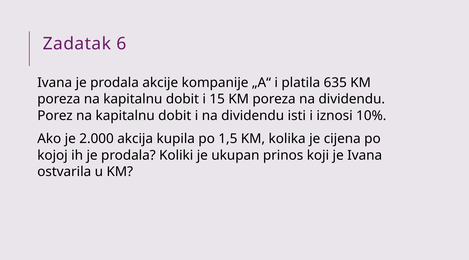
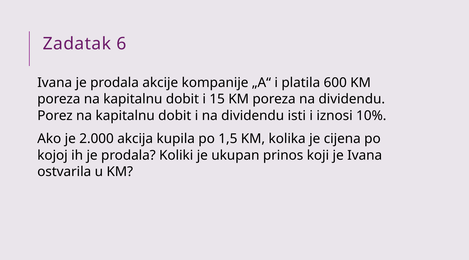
635: 635 -> 600
